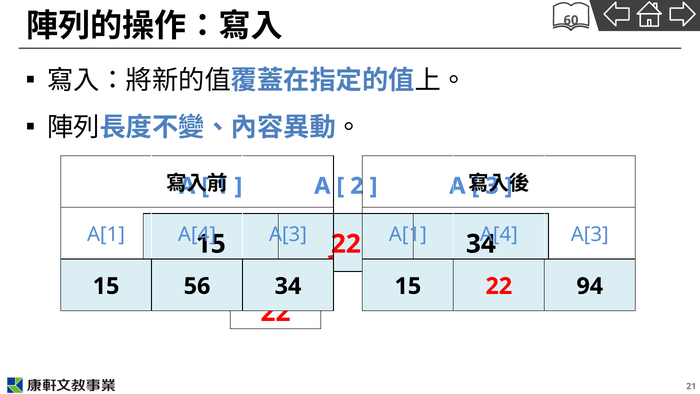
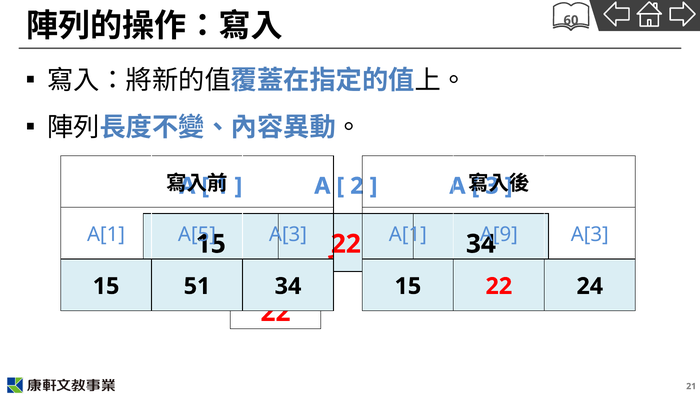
A[4 at (197, 234): A[4 -> A[5
A[4 at (499, 234): A[4 -> A[9
56: 56 -> 51
94: 94 -> 24
